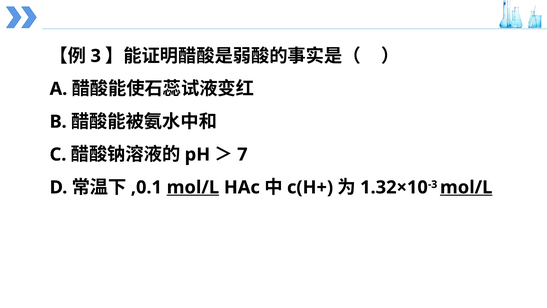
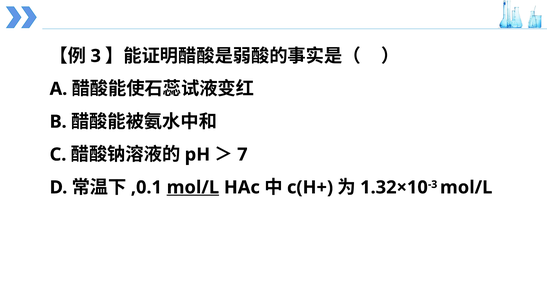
mol/L at (466, 187) underline: present -> none
